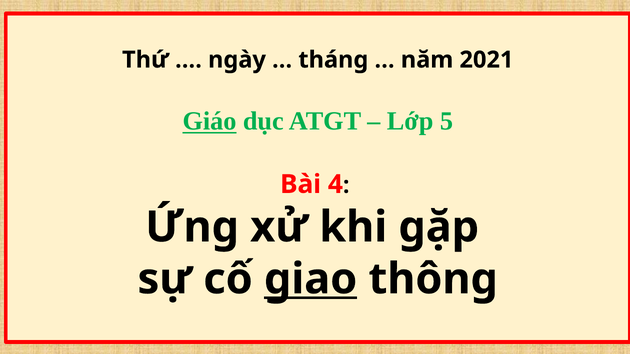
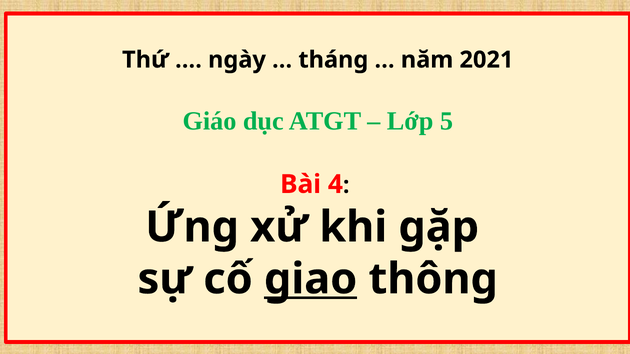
Giáo underline: present -> none
